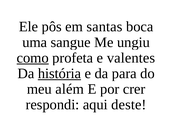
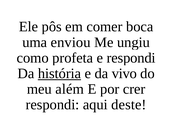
santas: santas -> comer
sangue: sangue -> enviou
como underline: present -> none
e valentes: valentes -> respondi
para: para -> vivo
